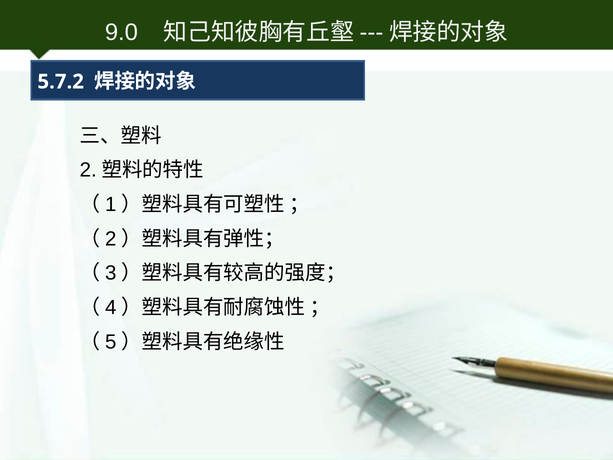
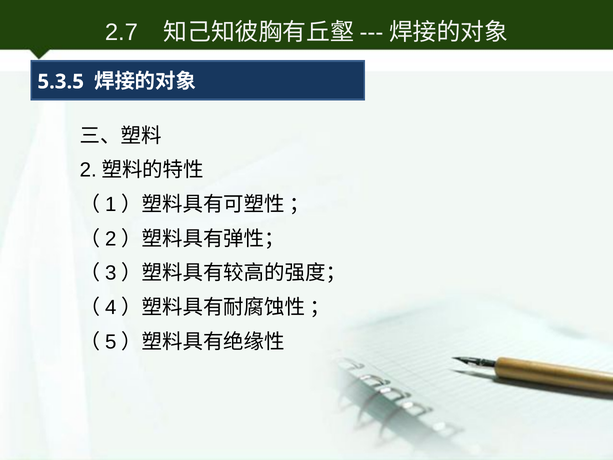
9.0: 9.0 -> 2.7
5.7.2: 5.7.2 -> 5.3.5
